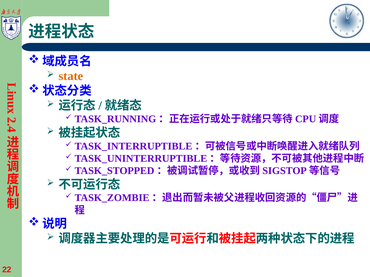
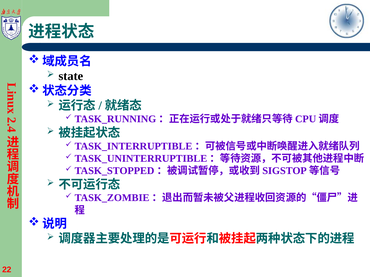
state colour: orange -> black
